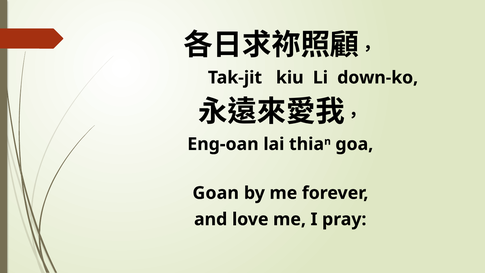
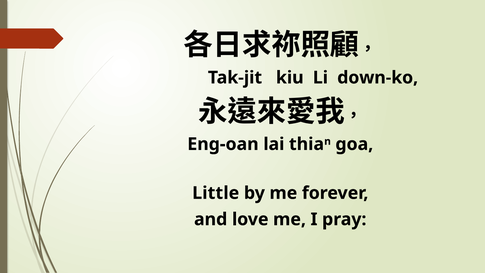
Goan: Goan -> Little
